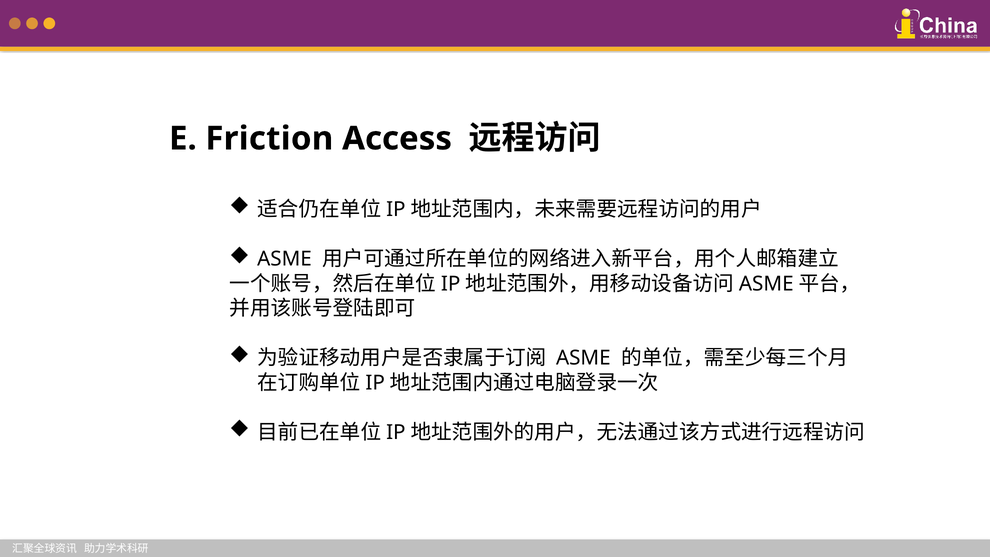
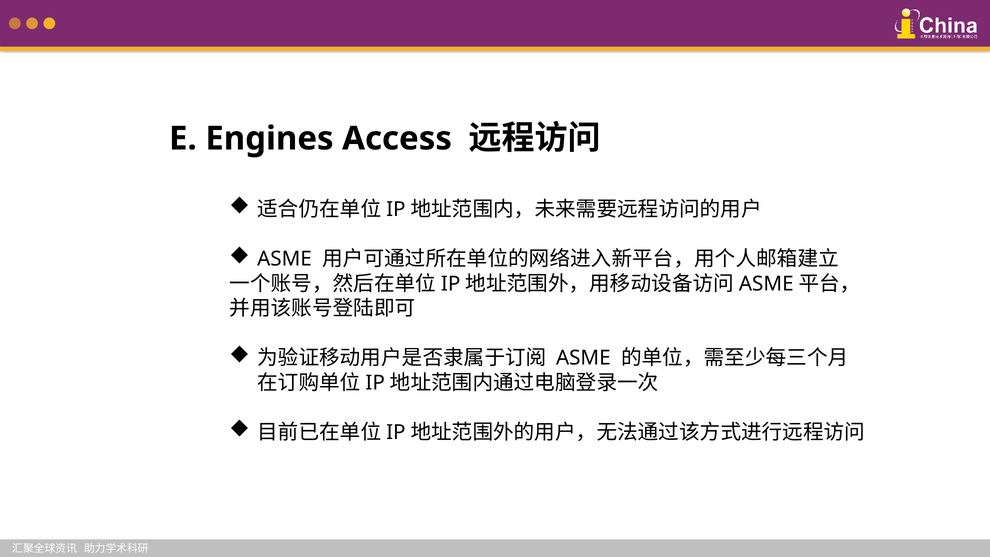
Friction: Friction -> Engines
